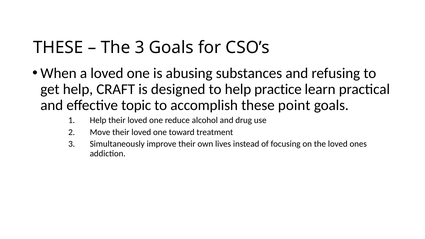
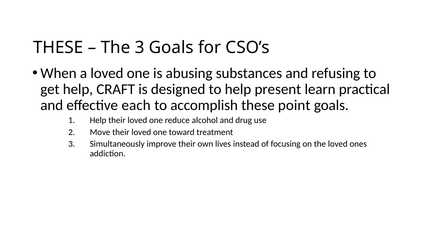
practice: practice -> present
topic: topic -> each
